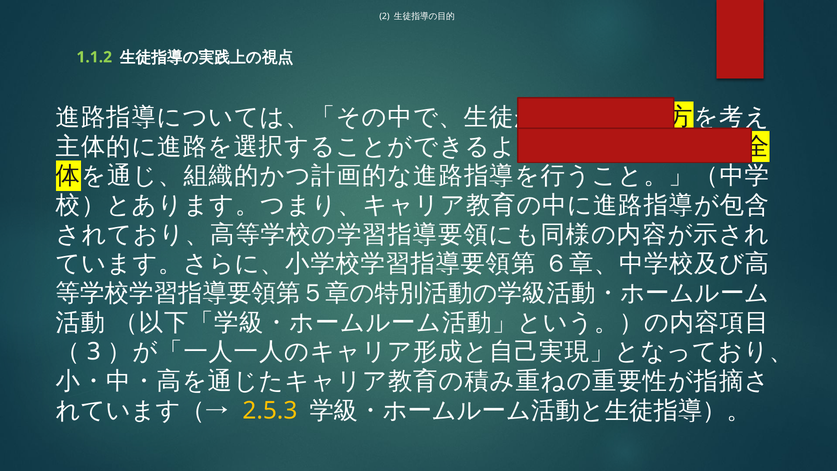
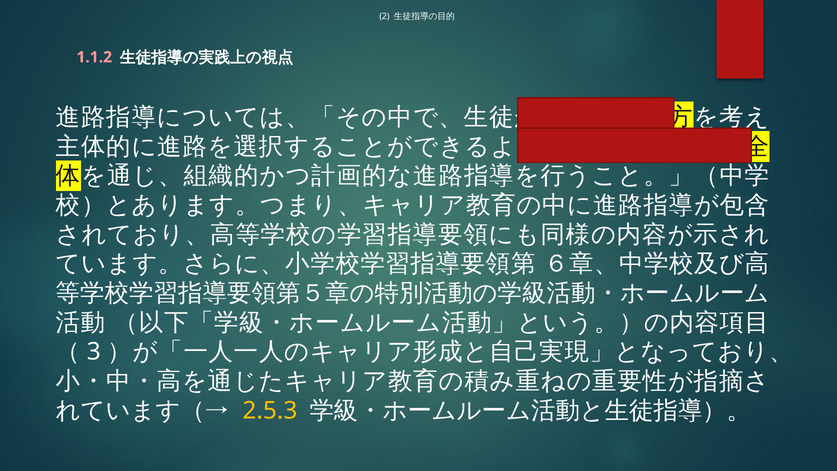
1.1.2 colour: light green -> pink
